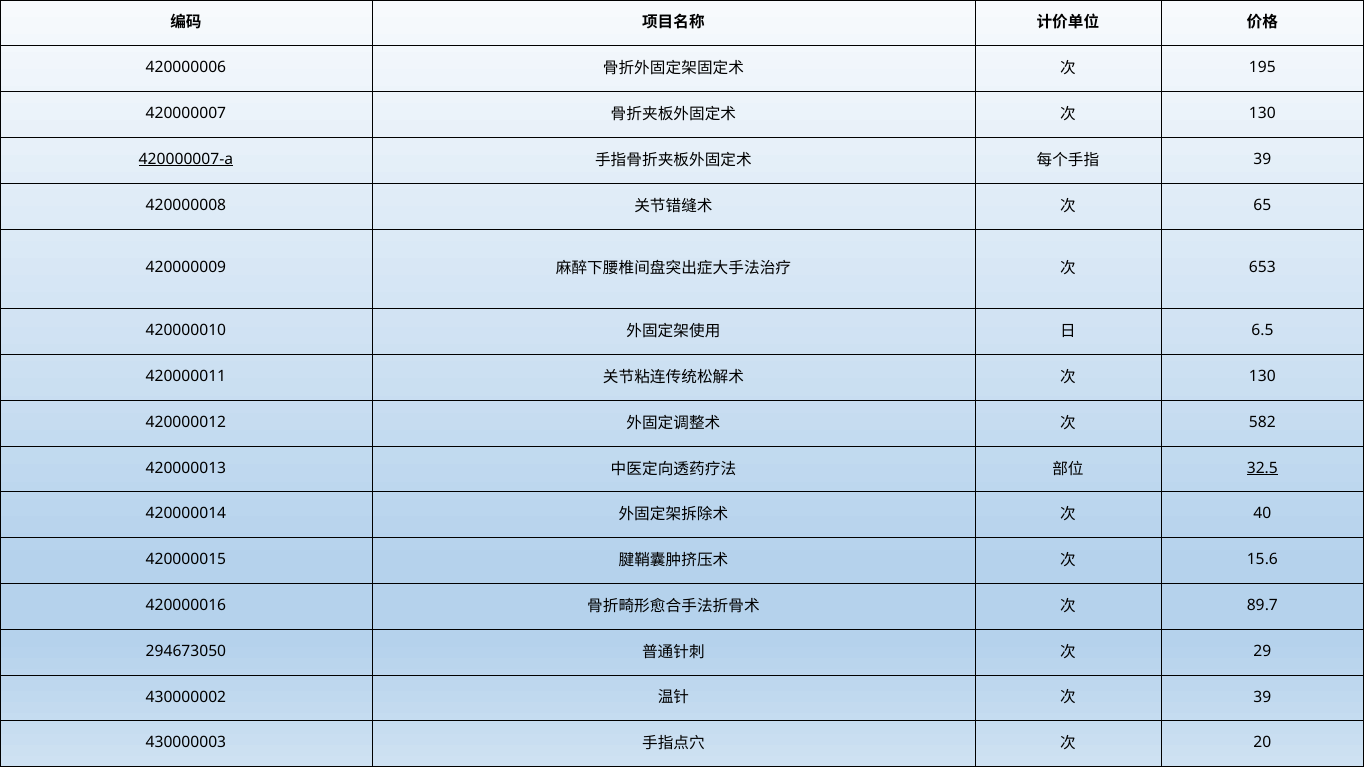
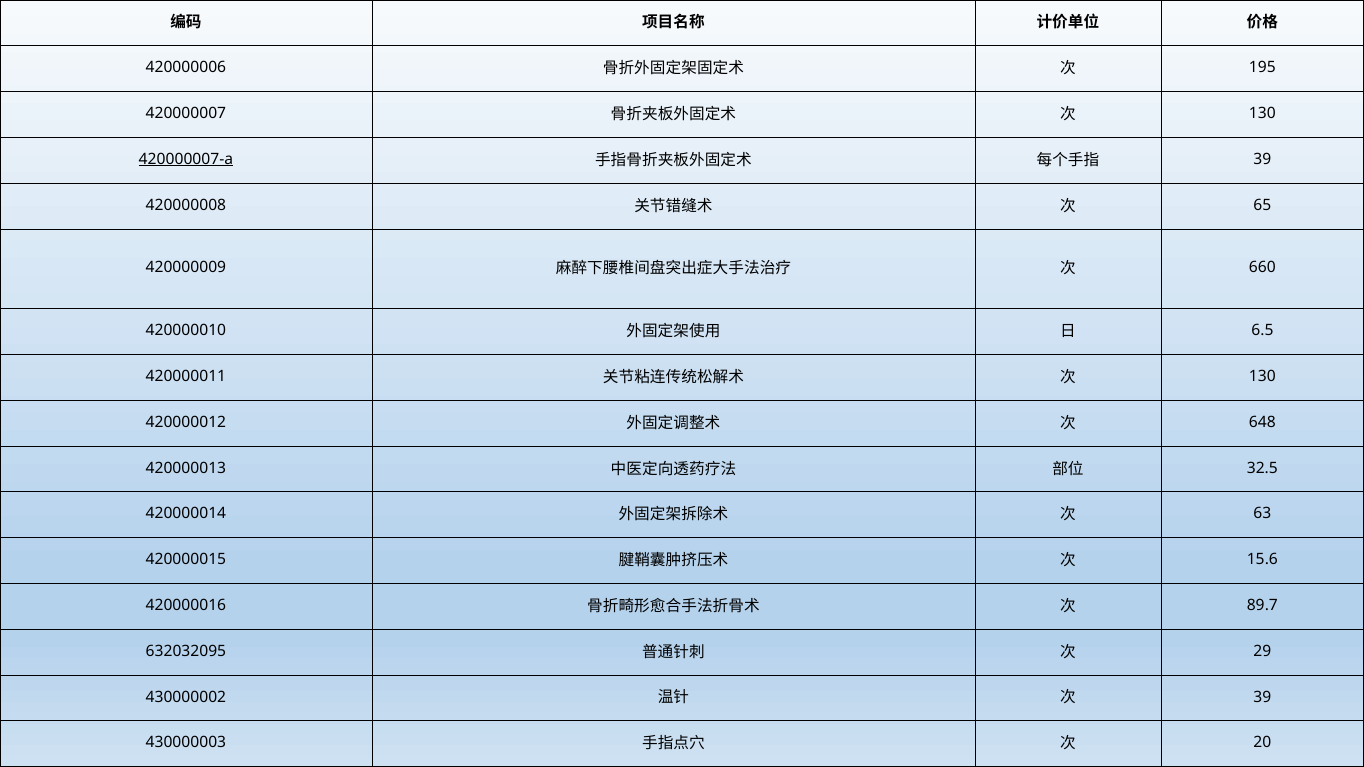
653: 653 -> 660
582: 582 -> 648
32.5 underline: present -> none
40: 40 -> 63
294673050: 294673050 -> 632032095
